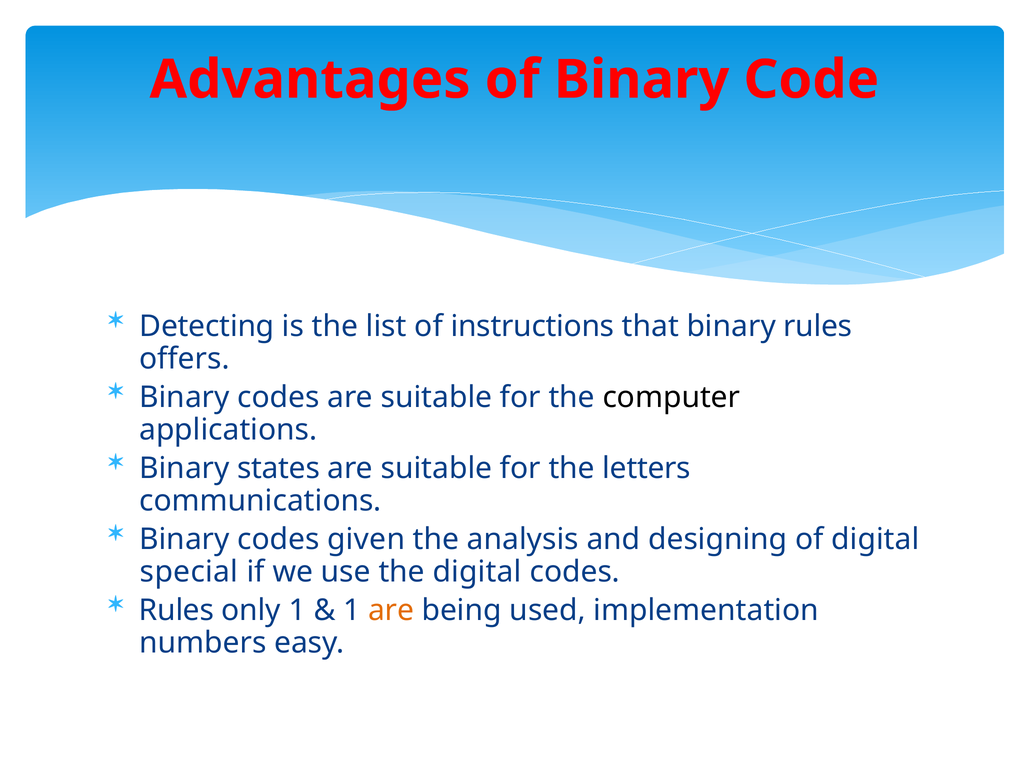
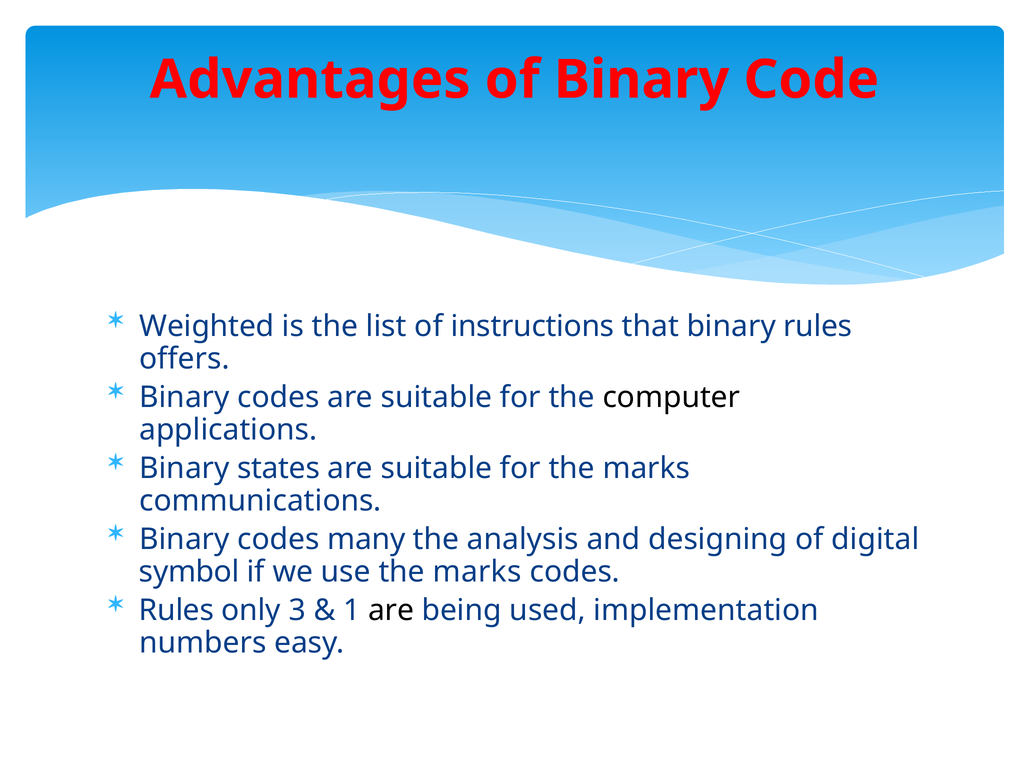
Detecting: Detecting -> Weighted
for the letters: letters -> marks
given: given -> many
special: special -> symbol
use the digital: digital -> marks
only 1: 1 -> 3
are at (391, 610) colour: orange -> black
